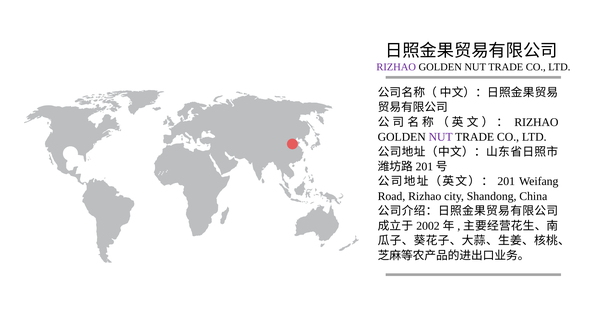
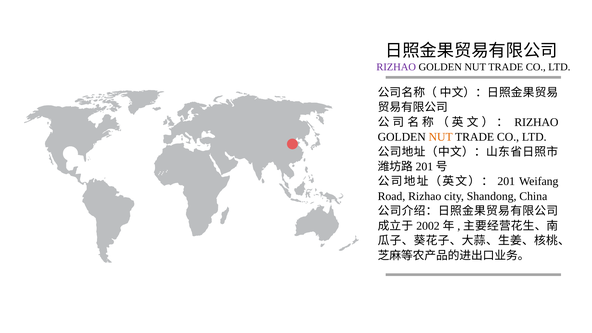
NUT at (441, 137) colour: purple -> orange
